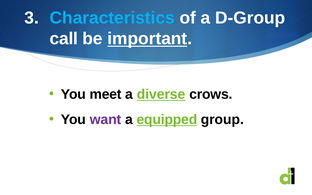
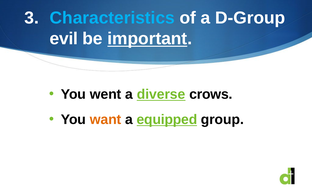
call: call -> evil
meet: meet -> went
want colour: purple -> orange
